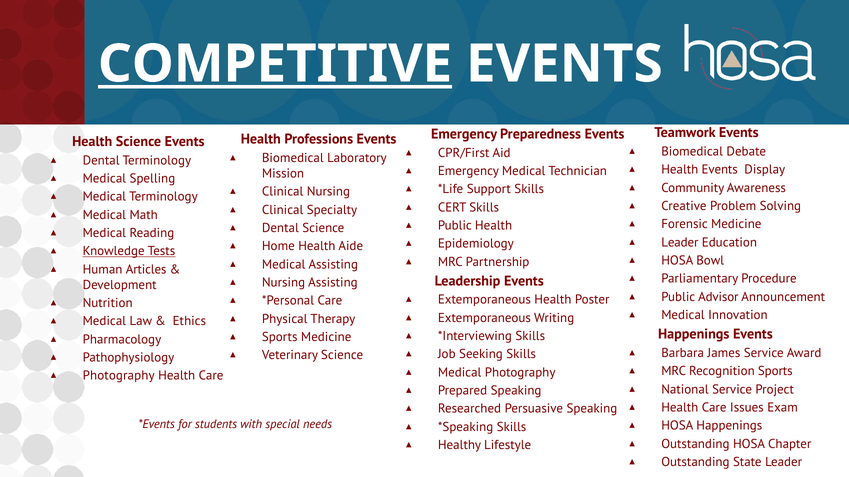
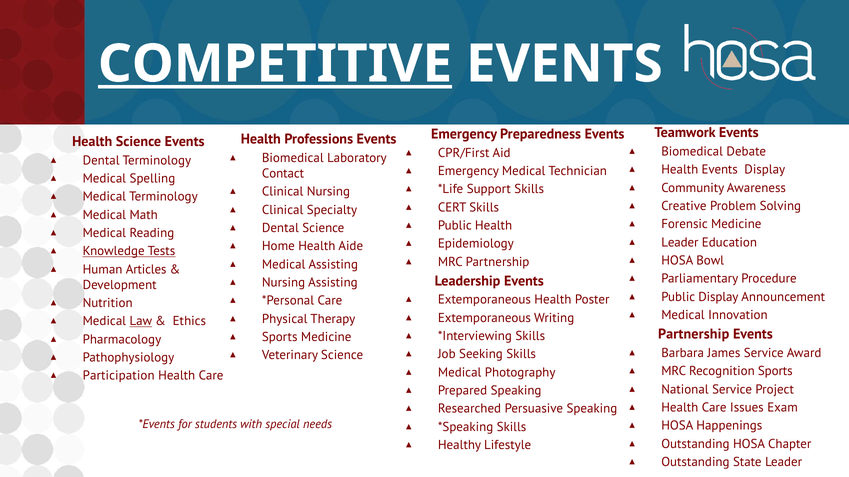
Mission: Mission -> Contact
Public Advisor: Advisor -> Display
Law underline: none -> present
Happenings at (694, 335): Happenings -> Partnership
Photography at (119, 376): Photography -> Participation
